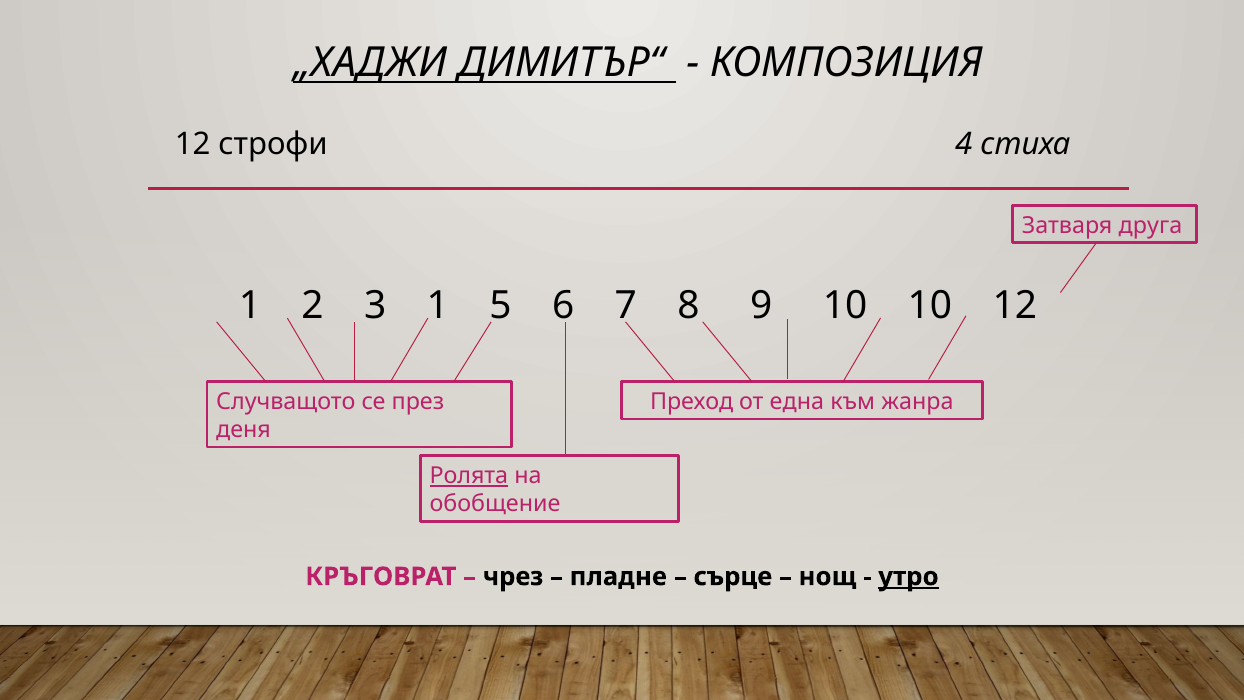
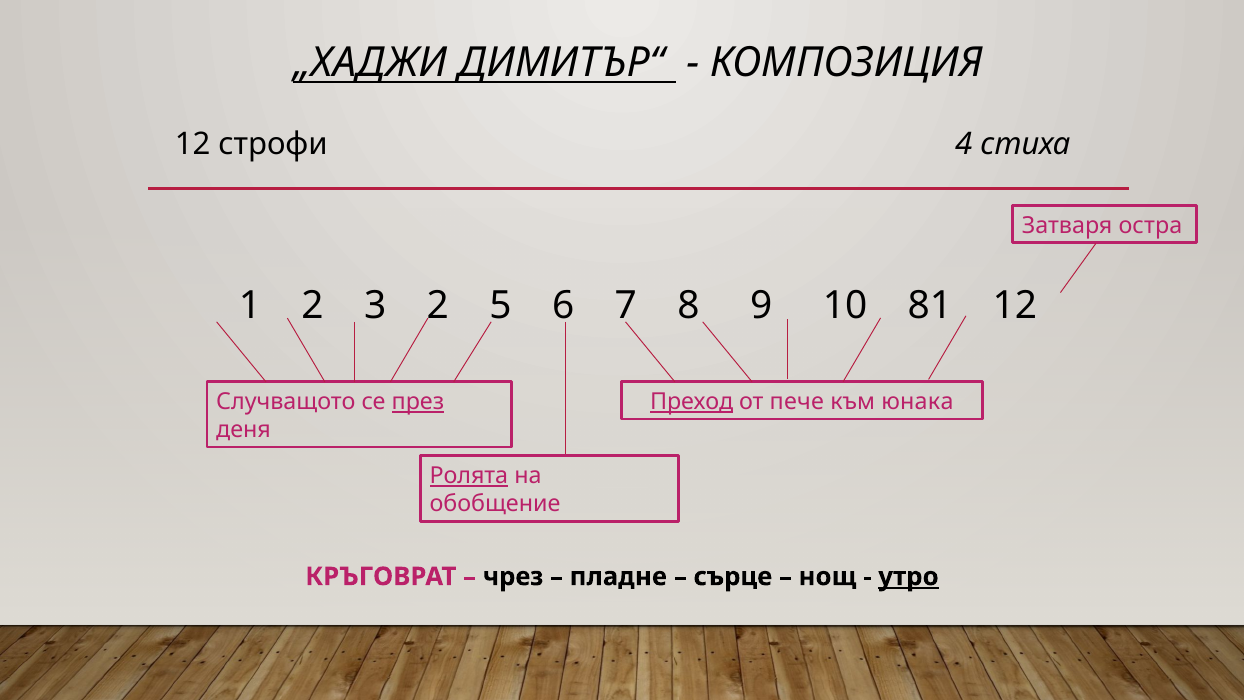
друга: друга -> остра
3 1: 1 -> 2
10 10: 10 -> 81
през underline: none -> present
Преход underline: none -> present
една: една -> пече
жанра: жанра -> юнака
